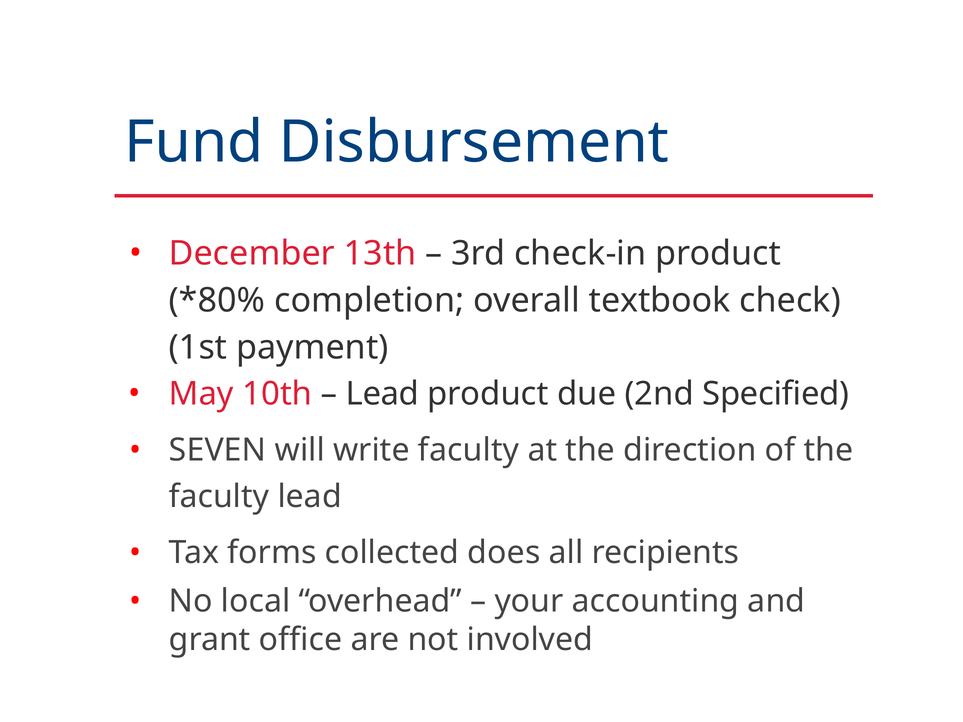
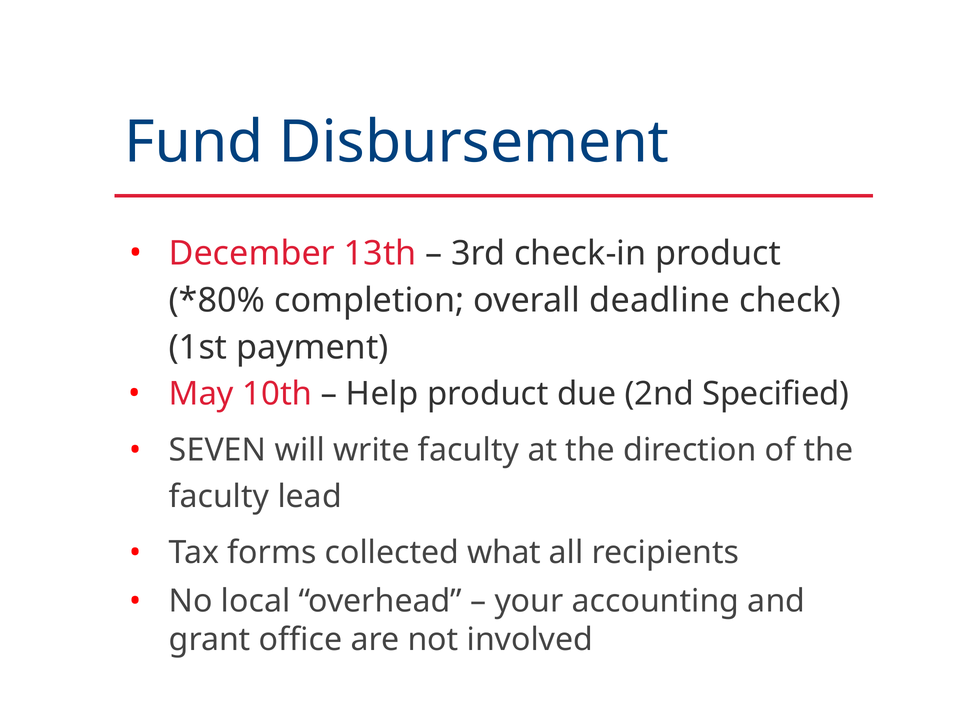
textbook: textbook -> deadline
Lead at (382, 394): Lead -> Help
does: does -> what
